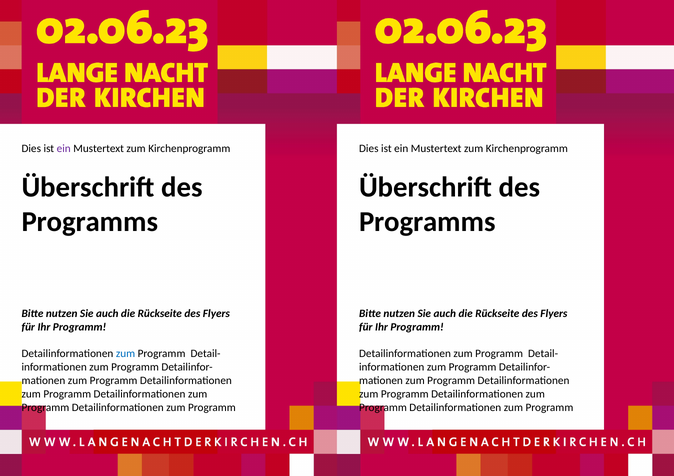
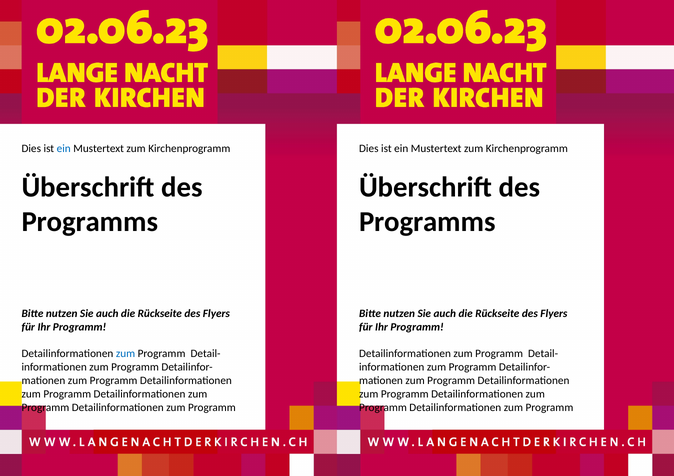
ein at (64, 149) colour: purple -> blue
